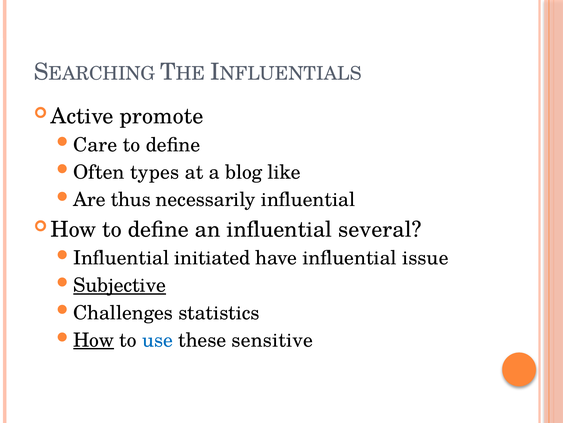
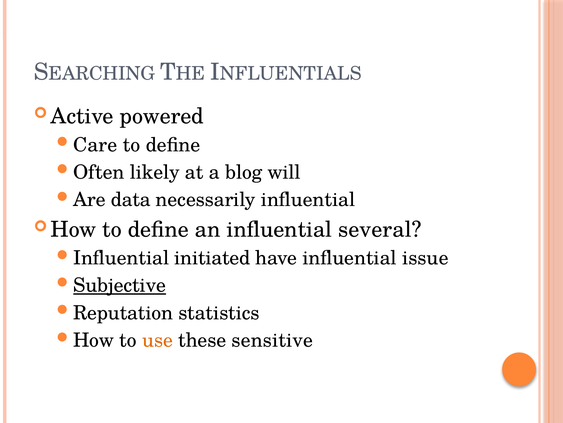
promote: promote -> powered
types: types -> likely
like: like -> will
thus: thus -> data
Challenges: Challenges -> Reputation
How underline: present -> none
use colour: blue -> orange
